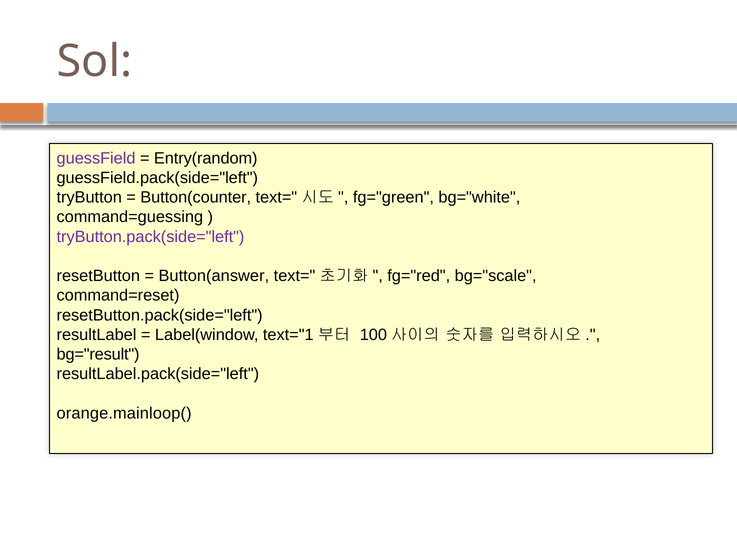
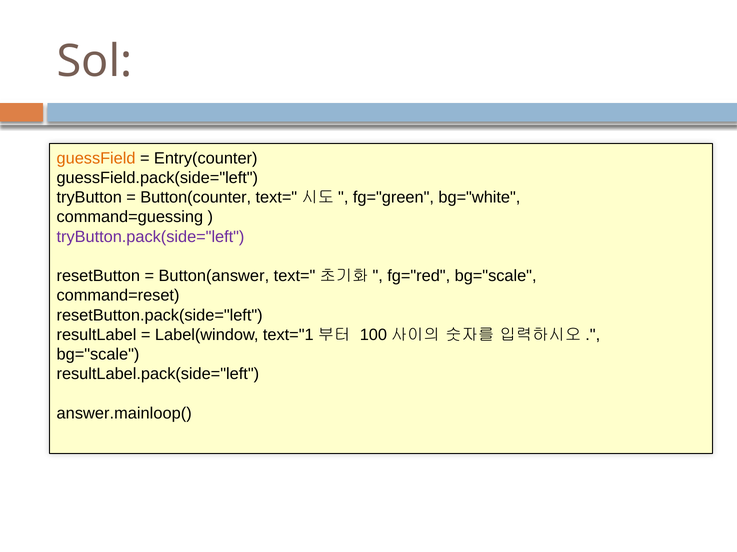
guessField colour: purple -> orange
Entry(random: Entry(random -> Entry(counter
bg="result at (98, 355): bg="result -> bg="scale
orange.mainloop(: orange.mainloop( -> answer.mainloop(
